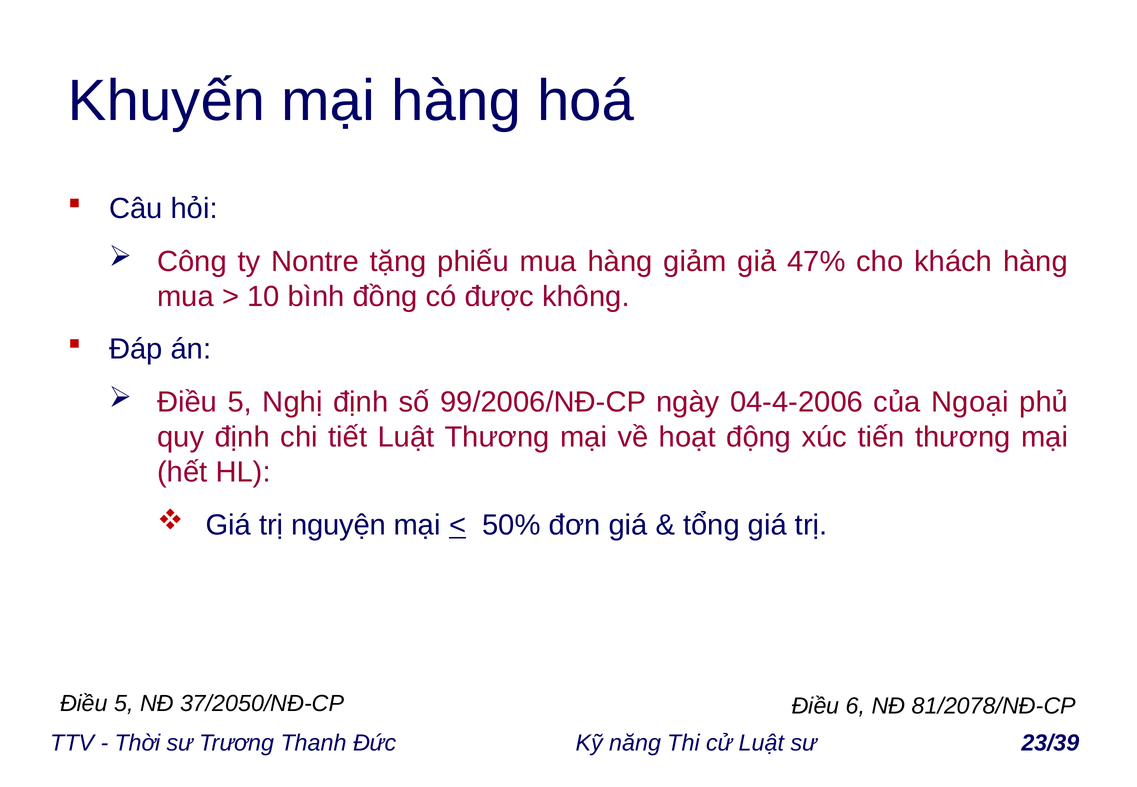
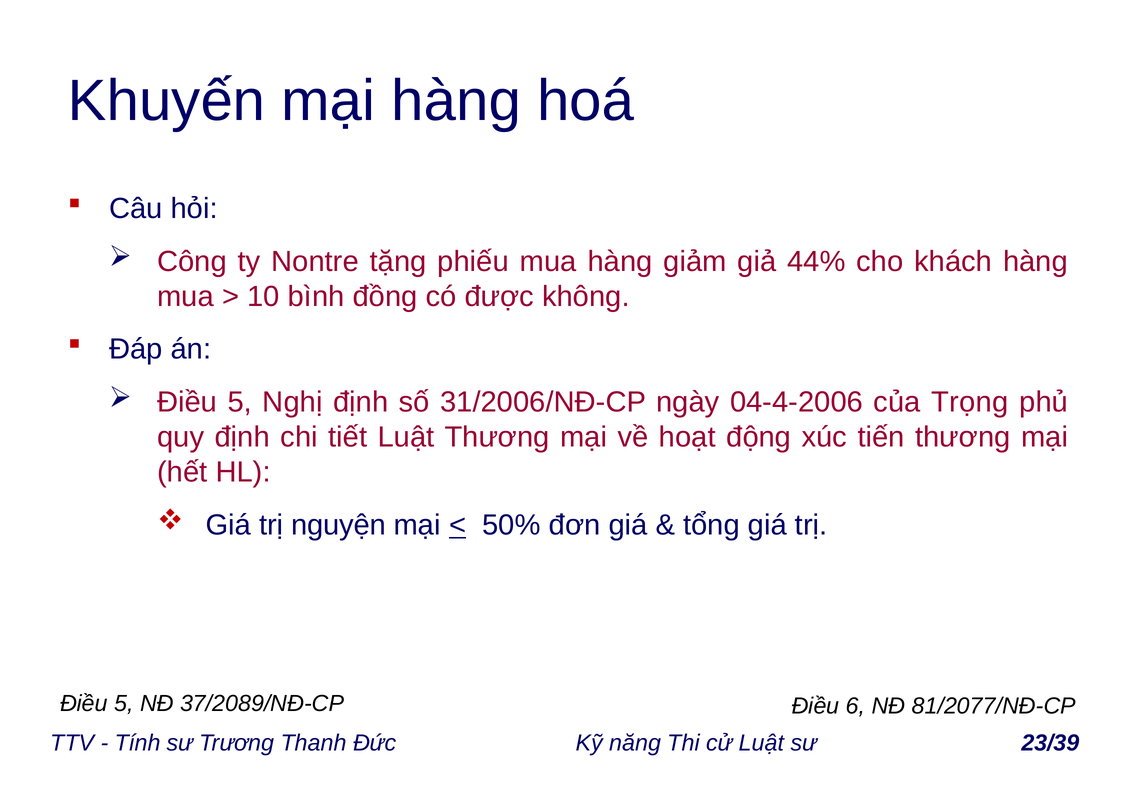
47%: 47% -> 44%
99/2006/NĐ-CP: 99/2006/NĐ-CP -> 31/2006/NĐ-CP
Ngoại: Ngoại -> Trọng
37/2050/NĐ-CP: 37/2050/NĐ-CP -> 37/2089/NĐ-CP
81/2078/NĐ-CP: 81/2078/NĐ-CP -> 81/2077/NĐ-CP
Thời: Thời -> Tính
